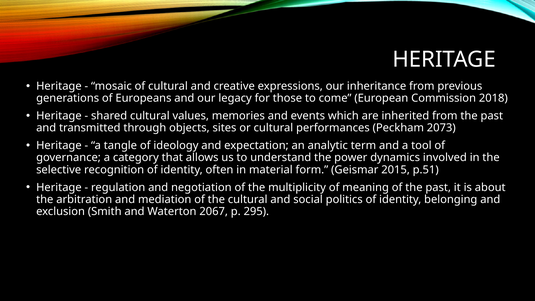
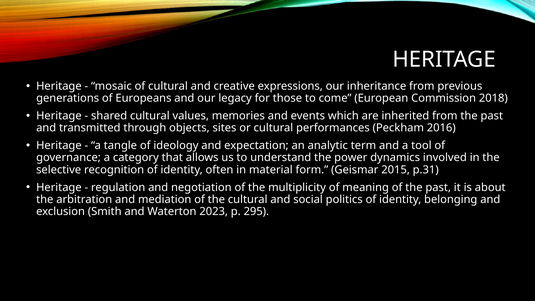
2073: 2073 -> 2016
p.51: p.51 -> p.31
2067: 2067 -> 2023
